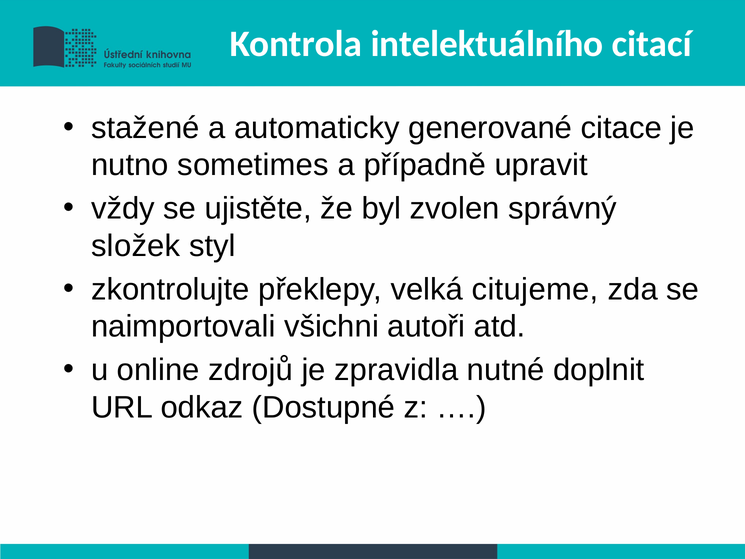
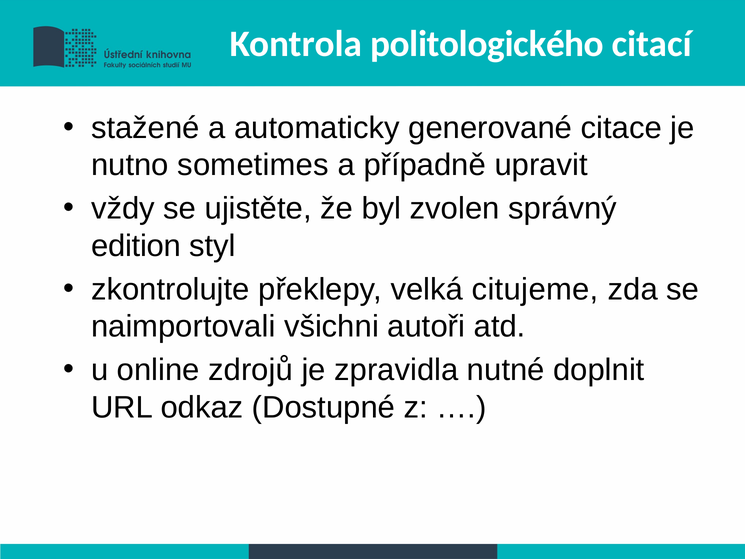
intelektuálního: intelektuálního -> politologického
složek: složek -> edition
